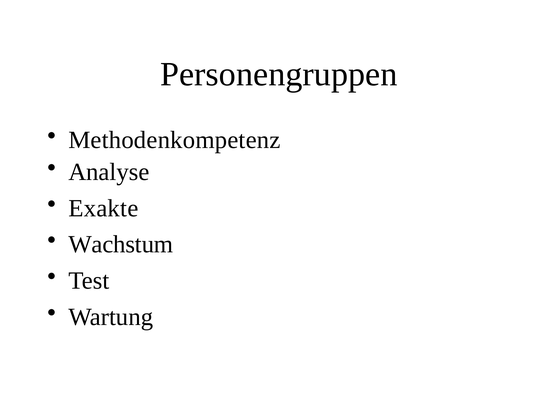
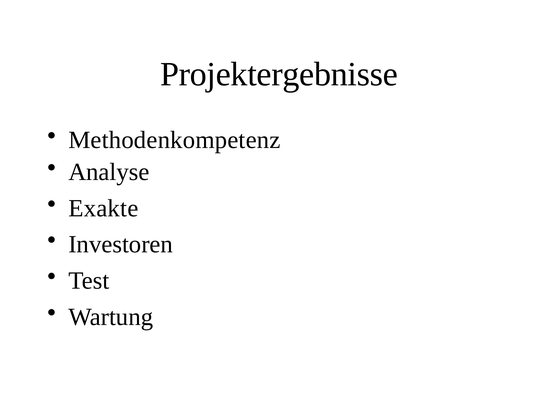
Personengruppen: Personengruppen -> Projektergebnisse
Wachstum: Wachstum -> Investoren
